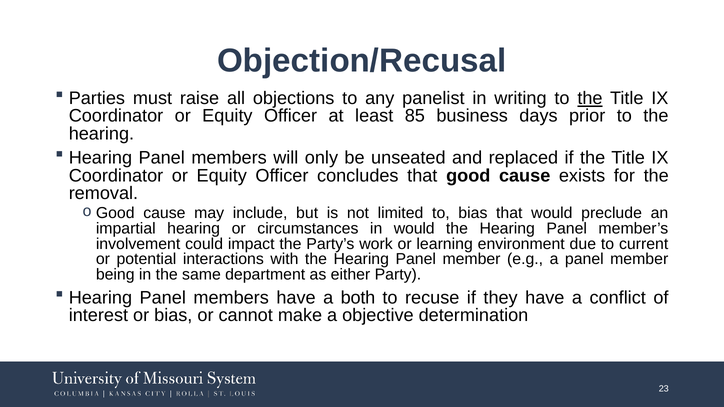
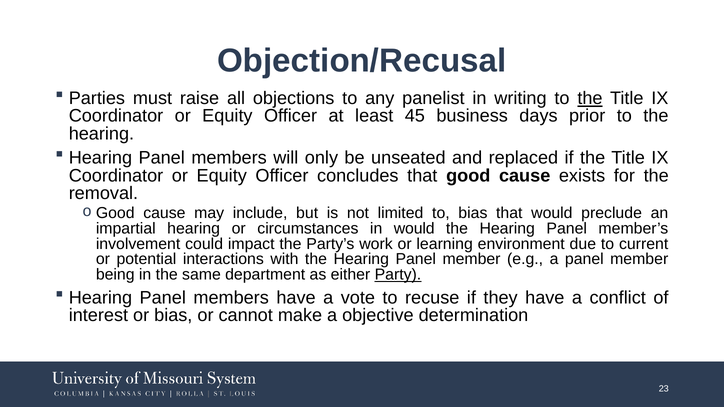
85: 85 -> 45
Party underline: none -> present
both: both -> vote
